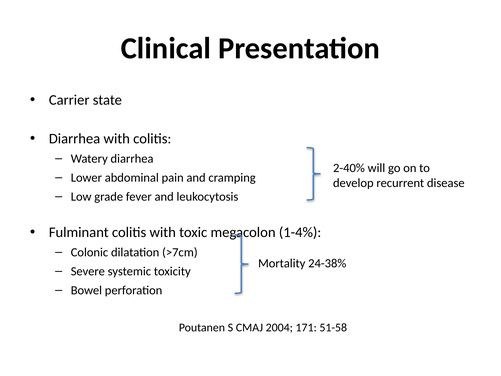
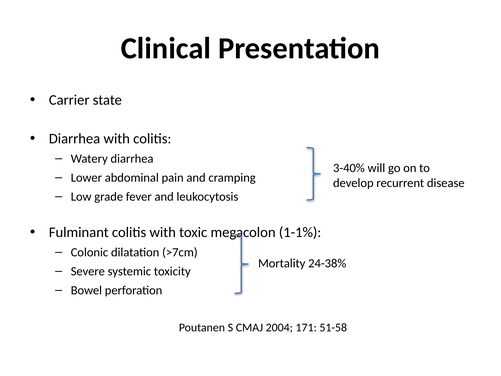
2-40%: 2-40% -> 3-40%
1-4%: 1-4% -> 1-1%
